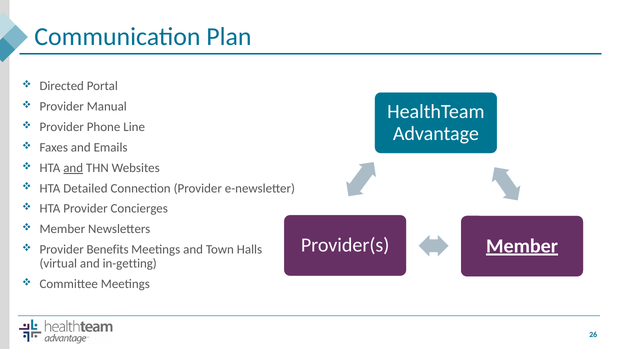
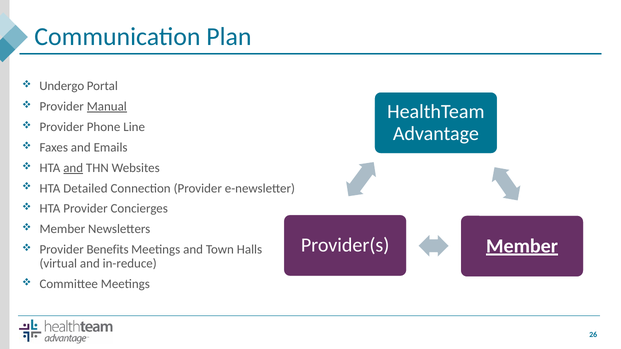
Directed: Directed -> Undergo
Manual underline: none -> present
in-getting: in-getting -> in-reduce
